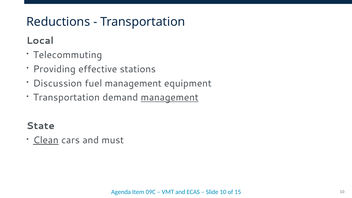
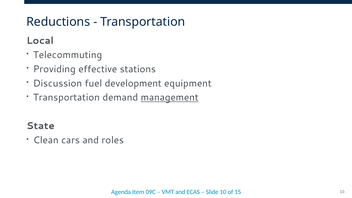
fuel management: management -> development
Clean underline: present -> none
must: must -> roles
